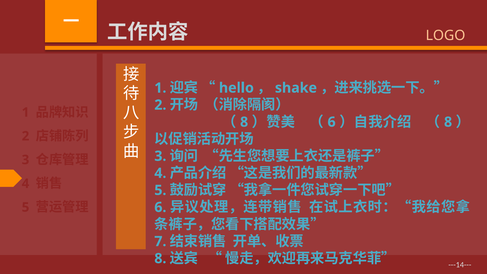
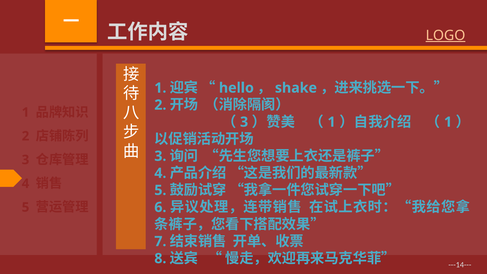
LOGO underline: none -> present
8 at (244, 122): 8 -> 3
6 at (332, 122): 6 -> 1
8 at (448, 122): 8 -> 1
